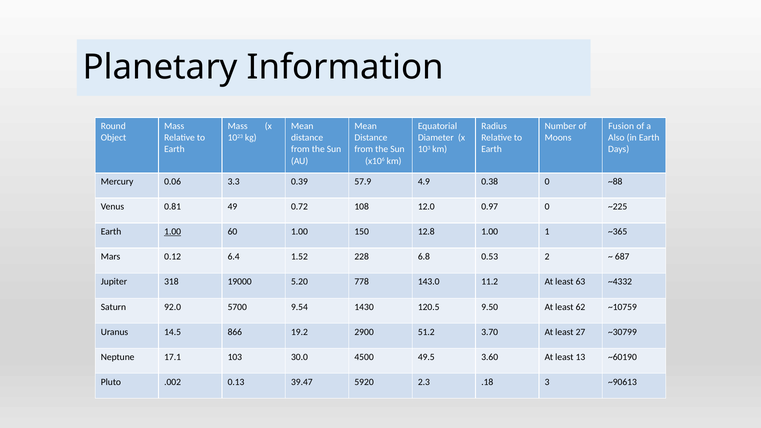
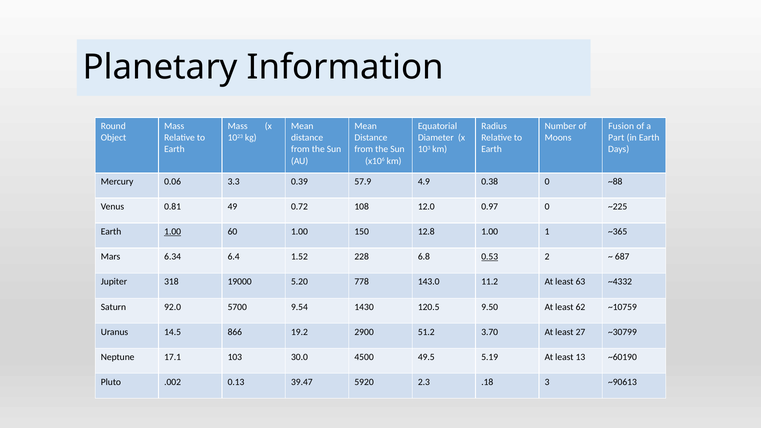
Also: Also -> Part
0.12: 0.12 -> 6.34
0.53 underline: none -> present
3.60: 3.60 -> 5.19
